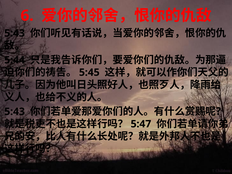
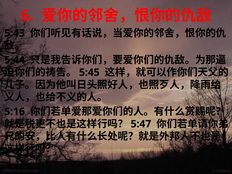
5:43 at (15, 112): 5:43 -> 5:16
